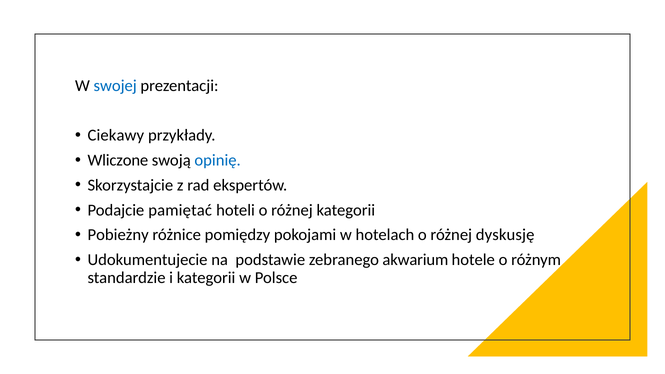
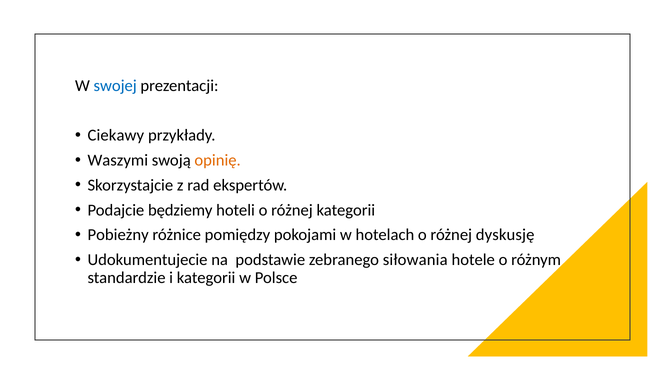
Wliczone: Wliczone -> Waszymi
opinię colour: blue -> orange
pamiętać: pamiętać -> będziemy
akwarium: akwarium -> siłowania
